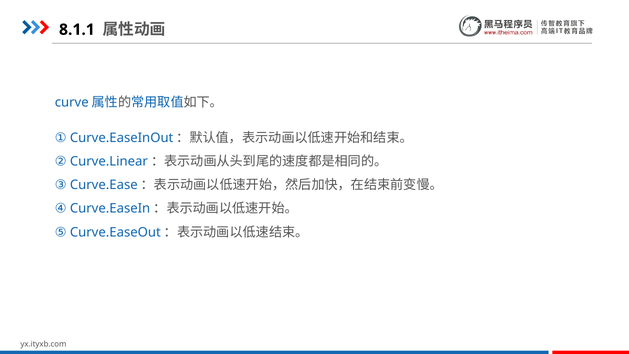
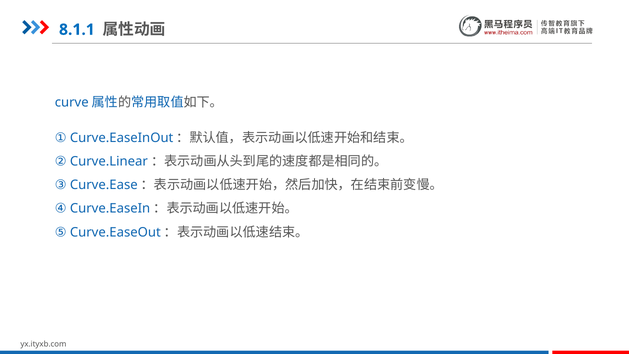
8.1.1 colour: black -> blue
